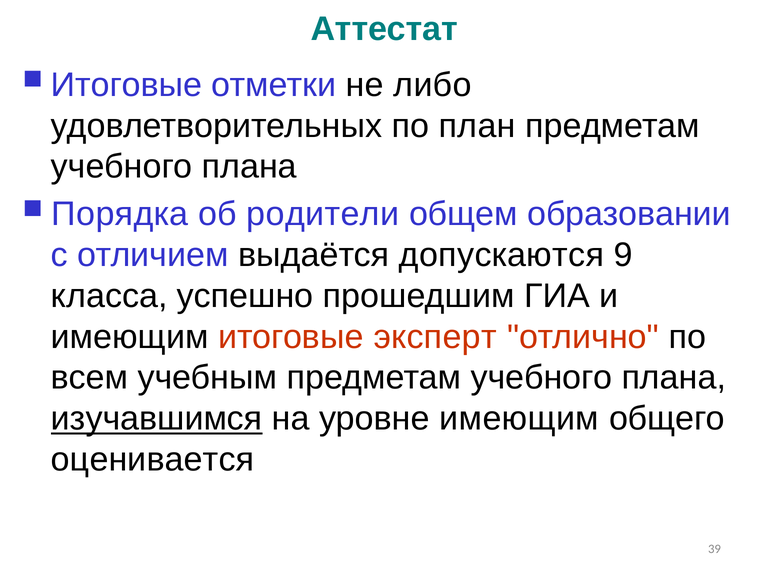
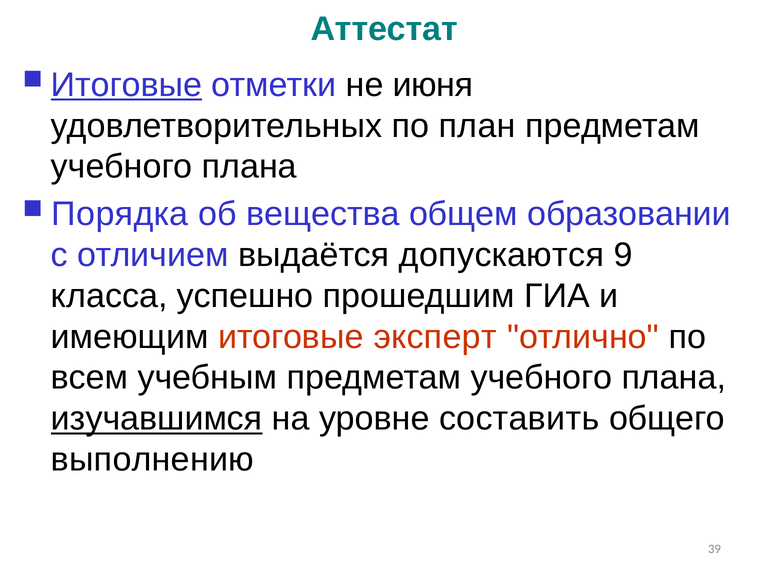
Итоговые at (126, 85) underline: none -> present
либо: либо -> июня
родители: родители -> вещества
уровне имеющим: имеющим -> составить
оценивается: оценивается -> выполнению
